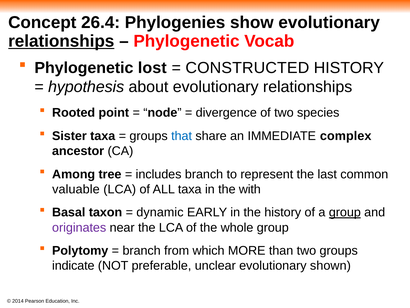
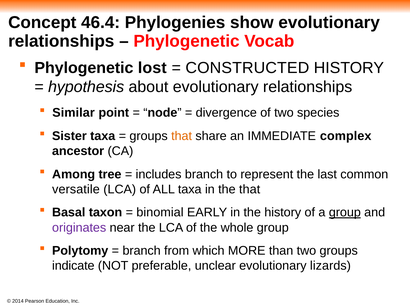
26.4: 26.4 -> 46.4
relationships at (61, 41) underline: present -> none
Rooted: Rooted -> Similar
that at (182, 136) colour: blue -> orange
valuable: valuable -> versatile
the with: with -> that
dynamic: dynamic -> binomial
shown: shown -> lizards
